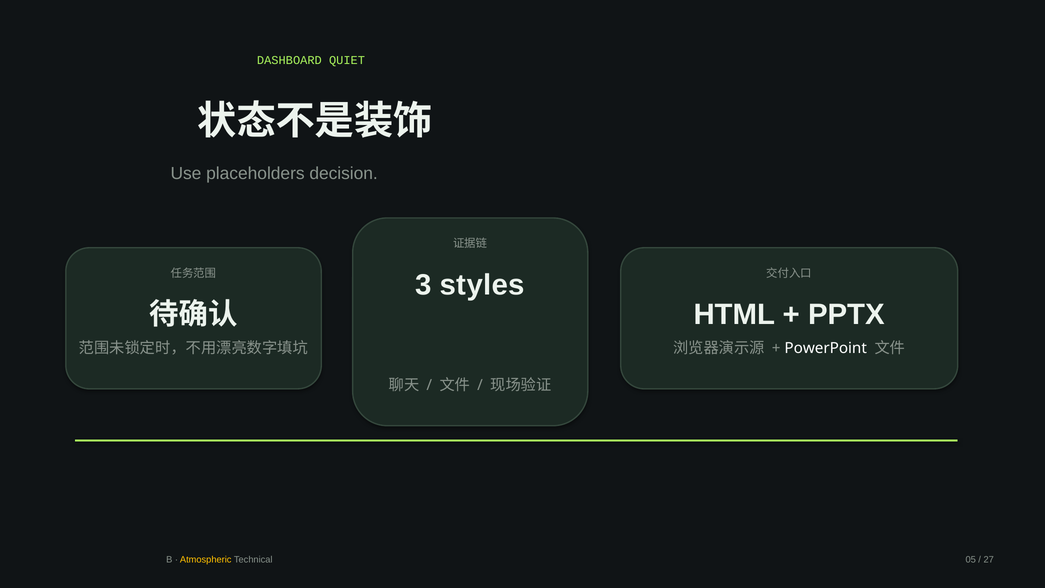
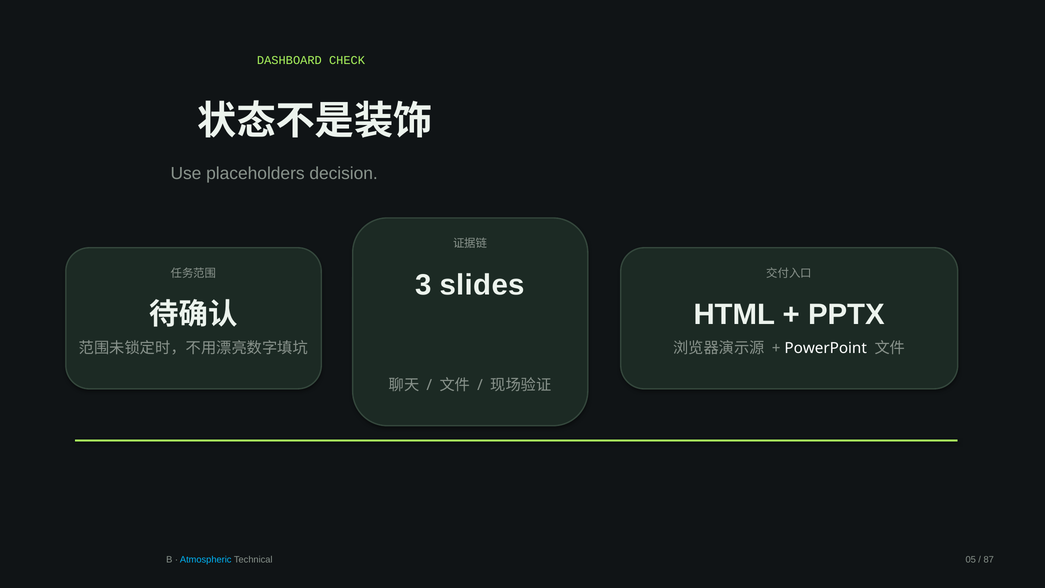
QUIET: QUIET -> CHECK
styles: styles -> slides
Atmospheric colour: yellow -> light blue
27: 27 -> 87
